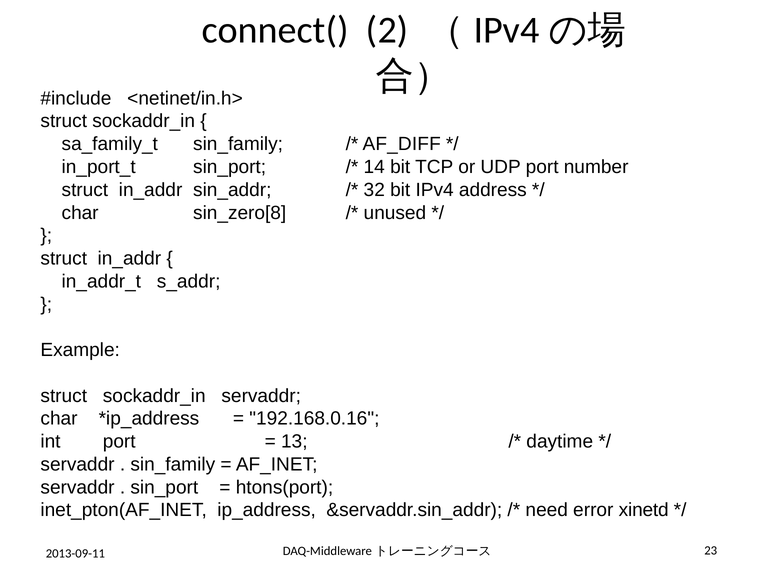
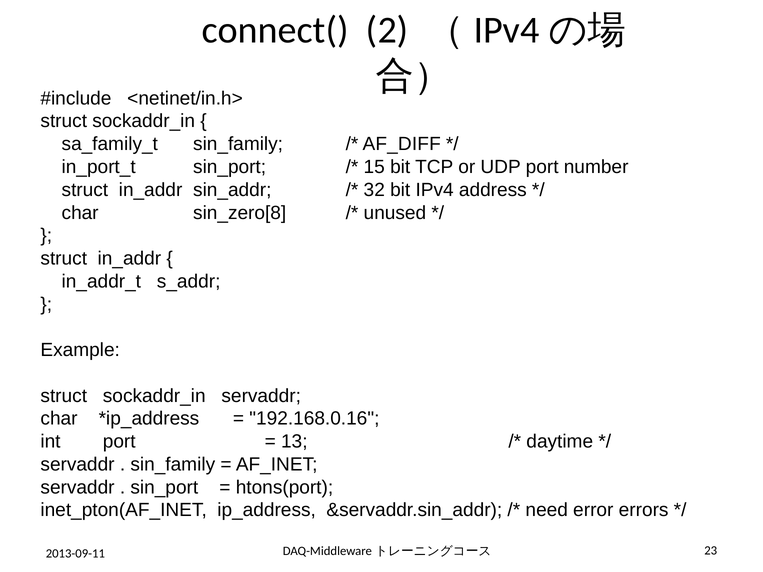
14: 14 -> 15
xinetd: xinetd -> errors
